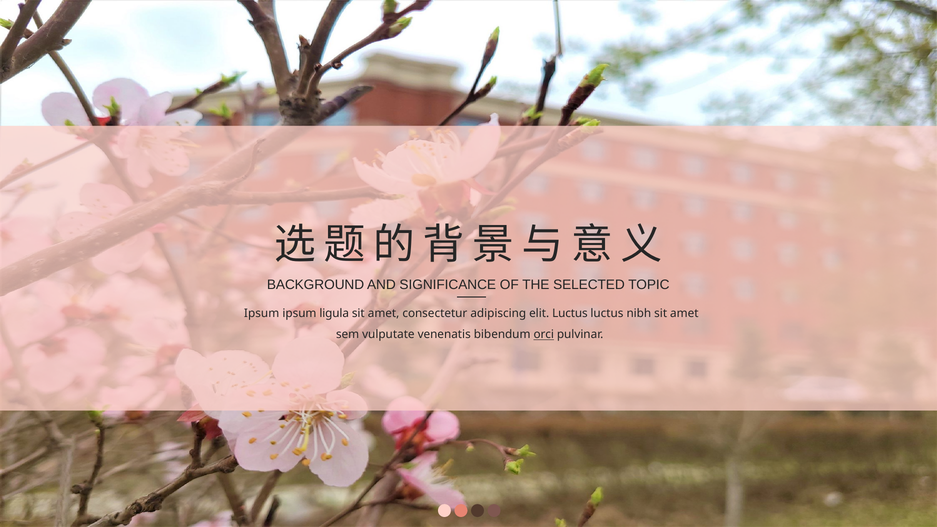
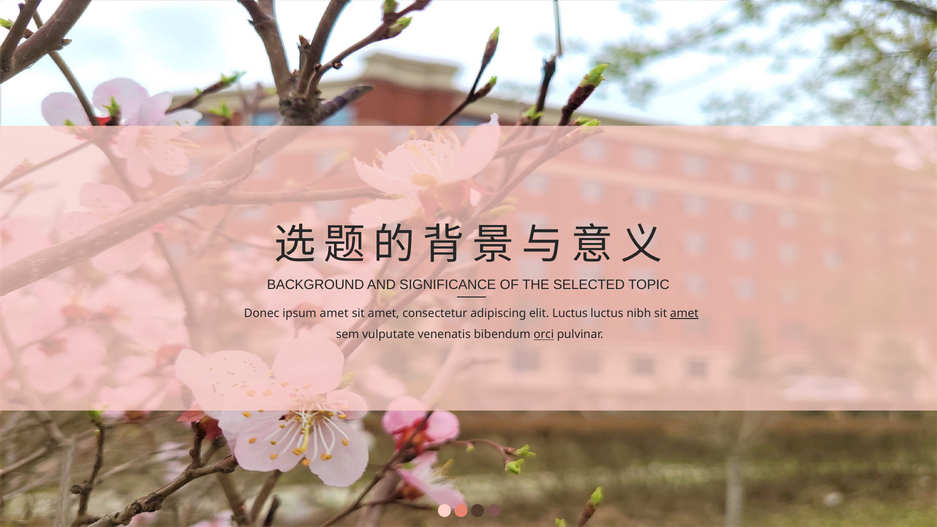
Ipsum at (262, 313): Ipsum -> Donec
ipsum ligula: ligula -> amet
amet at (684, 313) underline: none -> present
